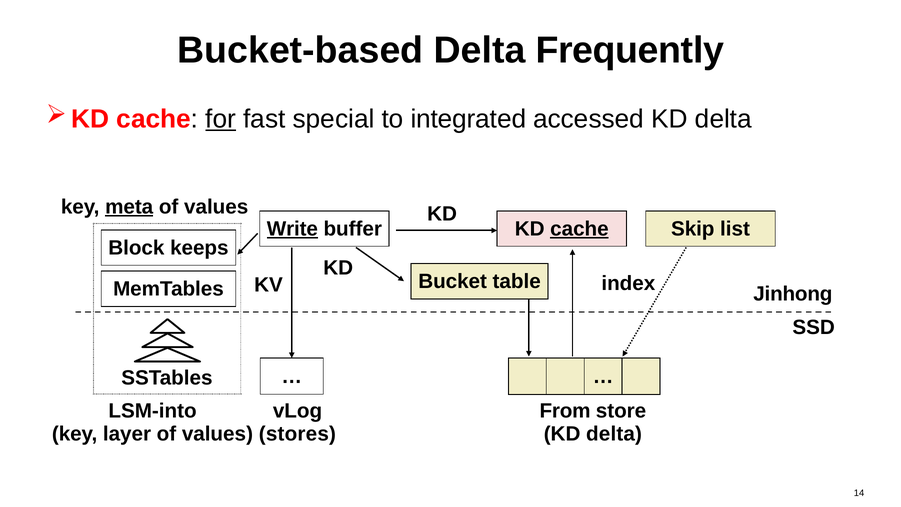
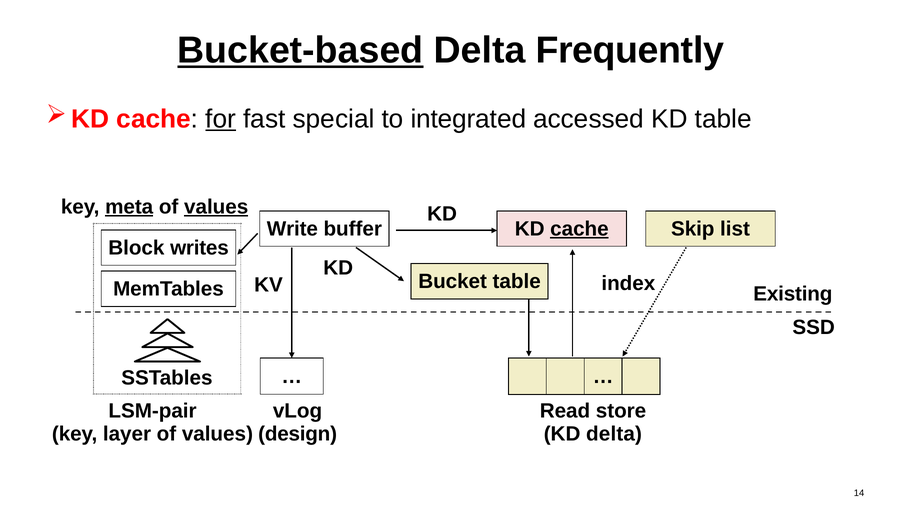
Bucket-based underline: none -> present
accessed KD delta: delta -> table
values at (216, 207) underline: none -> present
Write underline: present -> none
keeps: keeps -> writes
Jinhong: Jinhong -> Existing
LSM-into: LSM-into -> LSM-pair
From: From -> Read
stores: stores -> design
